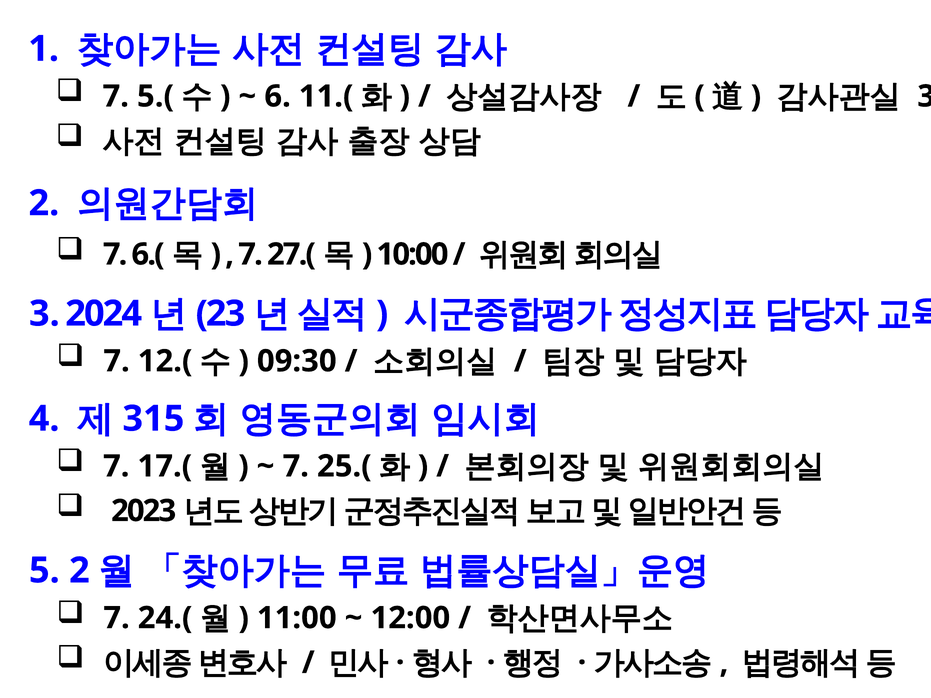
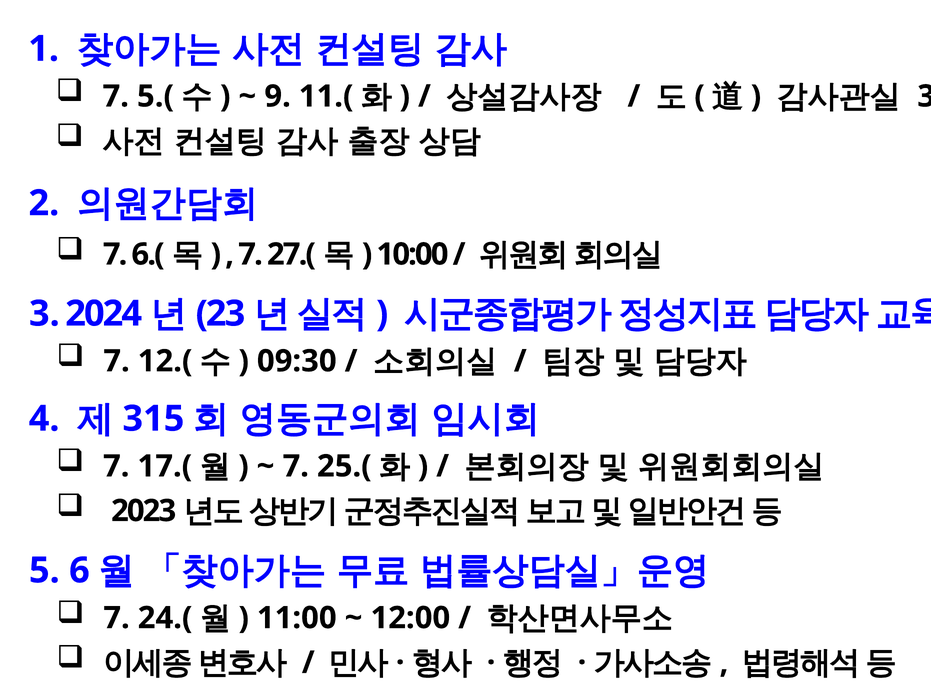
6: 6 -> 9
5 2: 2 -> 6
